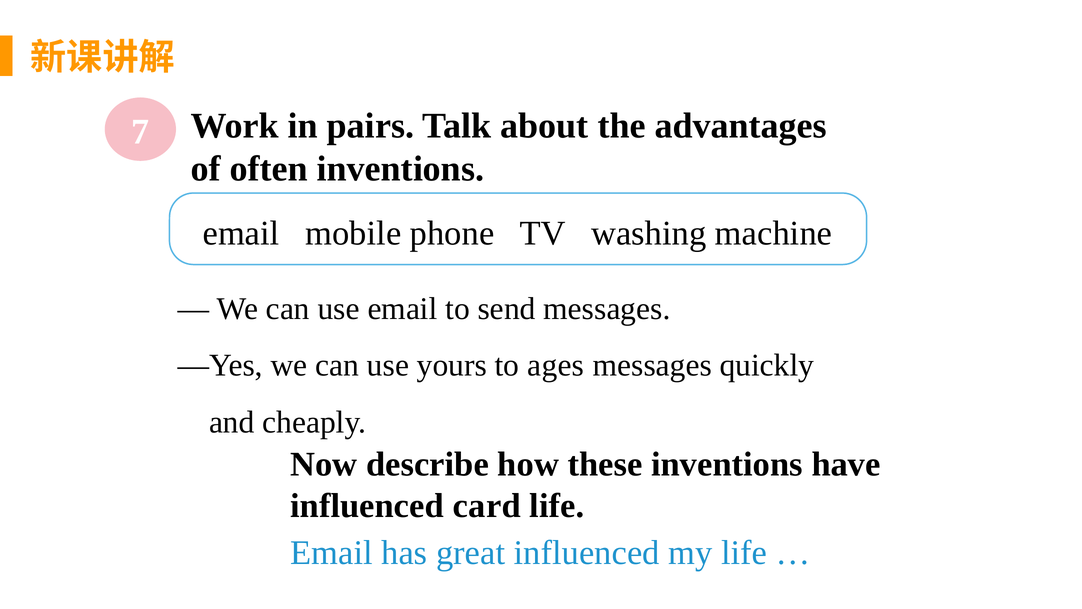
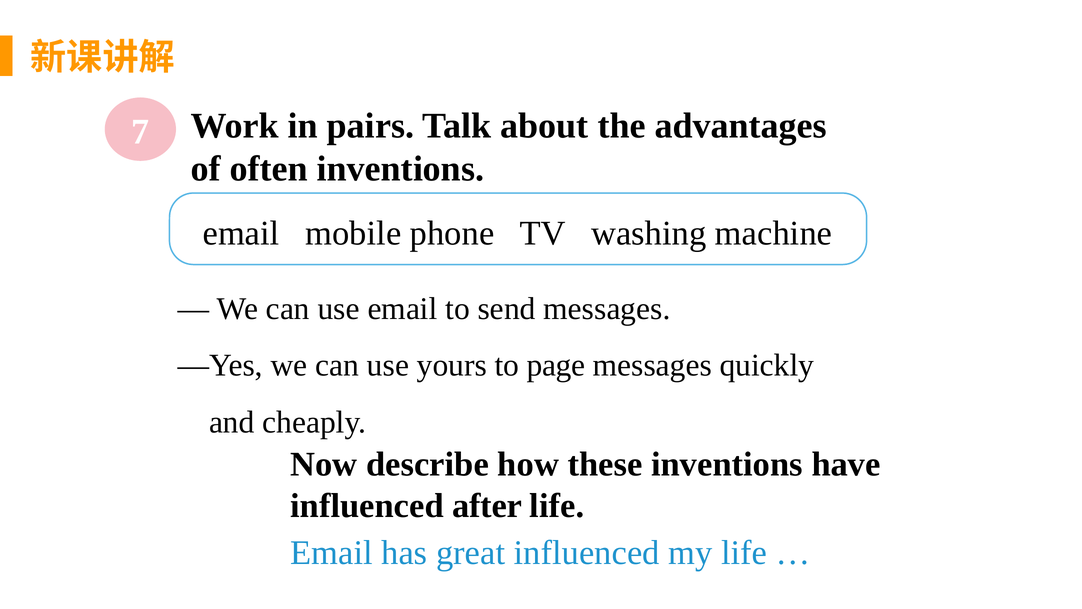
ages: ages -> page
card: card -> after
